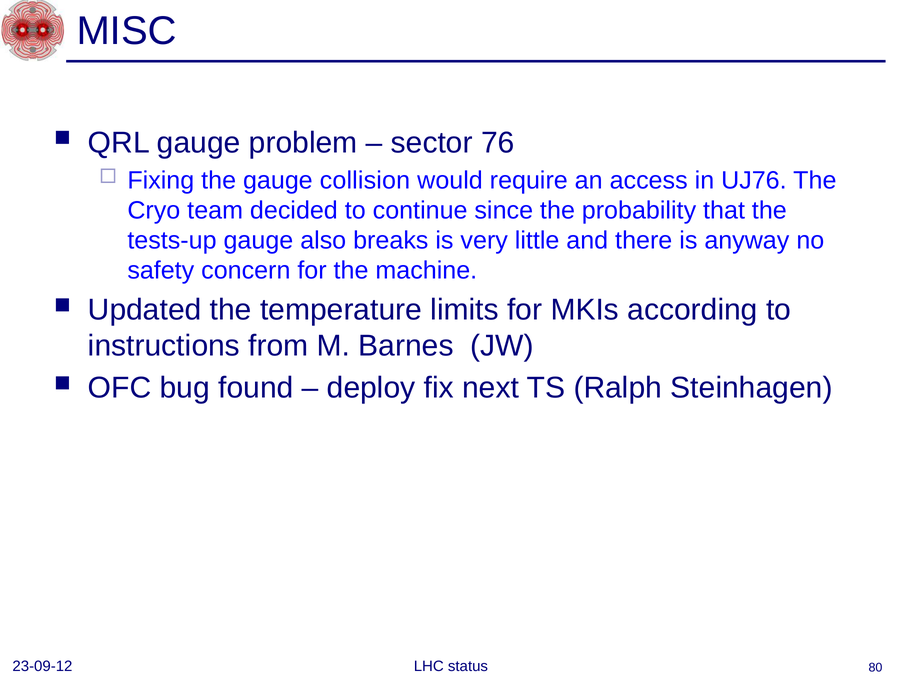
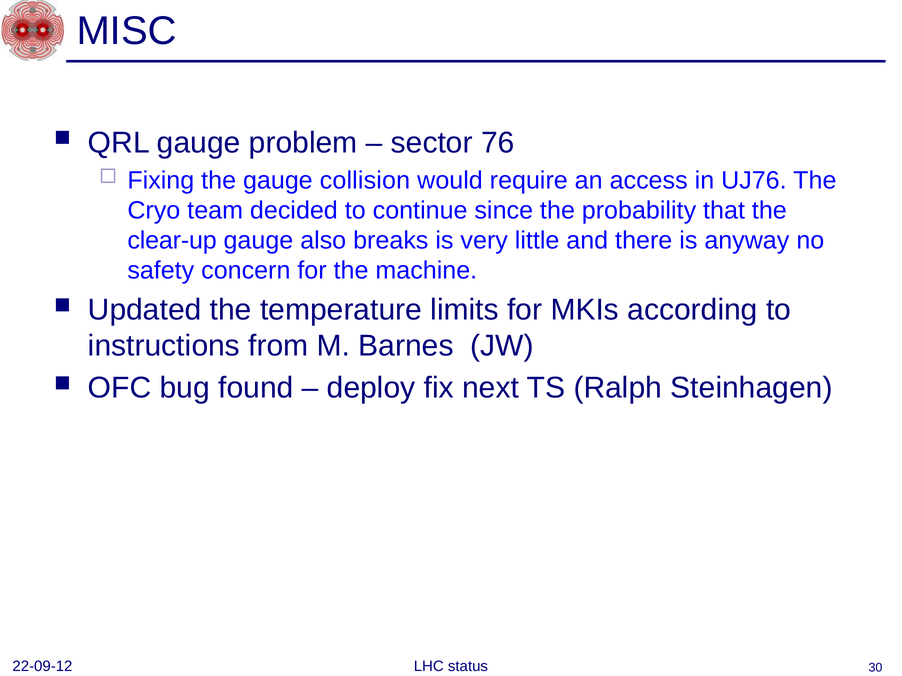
tests-up: tests-up -> clear-up
23-09-12: 23-09-12 -> 22-09-12
80: 80 -> 30
